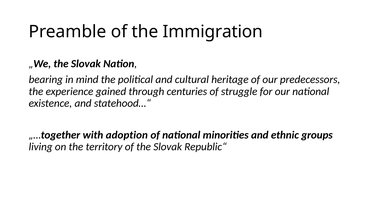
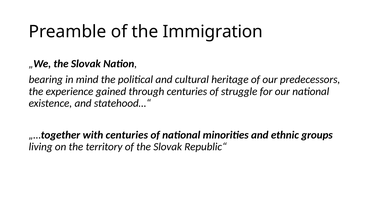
with adoption: adoption -> centuries
